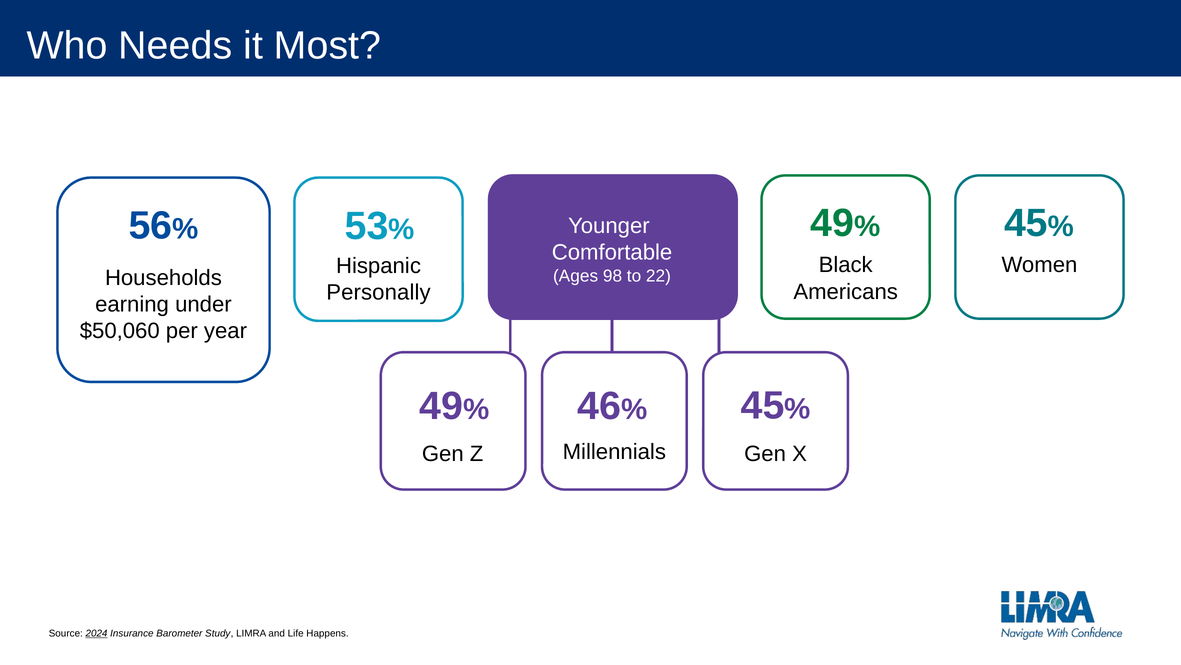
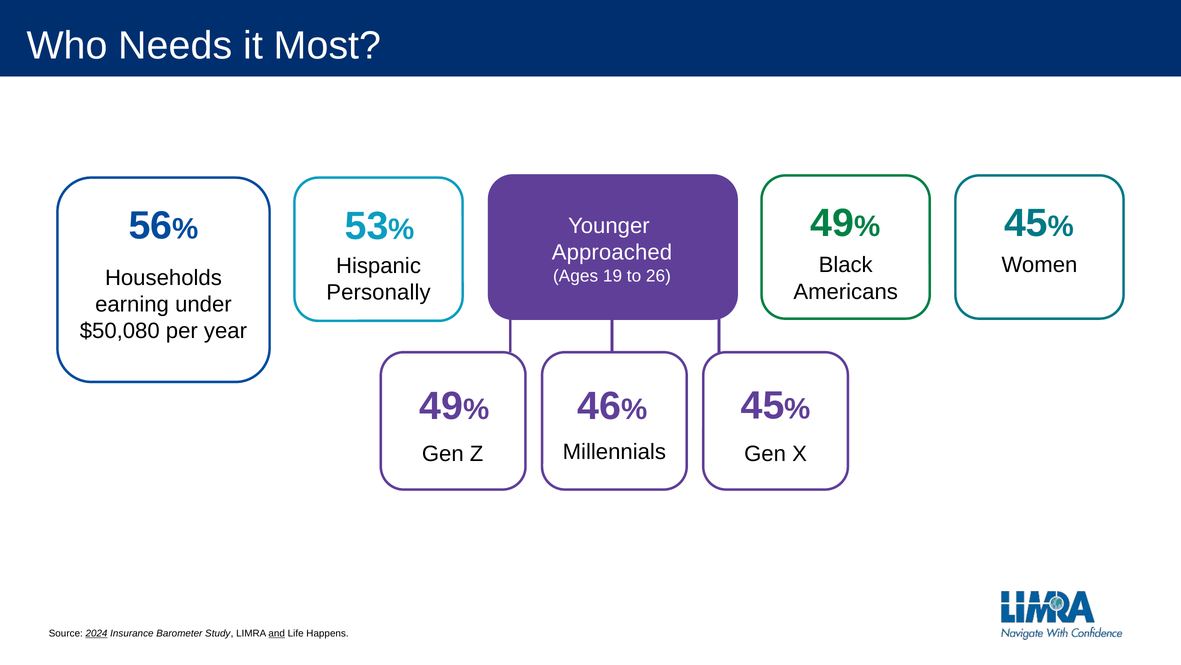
Comfortable: Comfortable -> Approached
98: 98 -> 19
22: 22 -> 26
$50,060: $50,060 -> $50,080
and underline: none -> present
